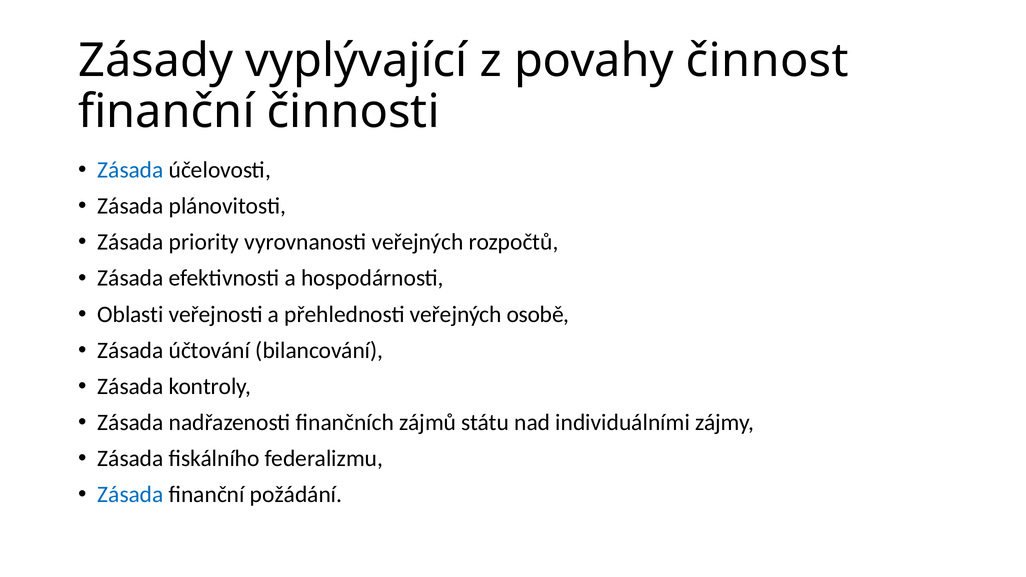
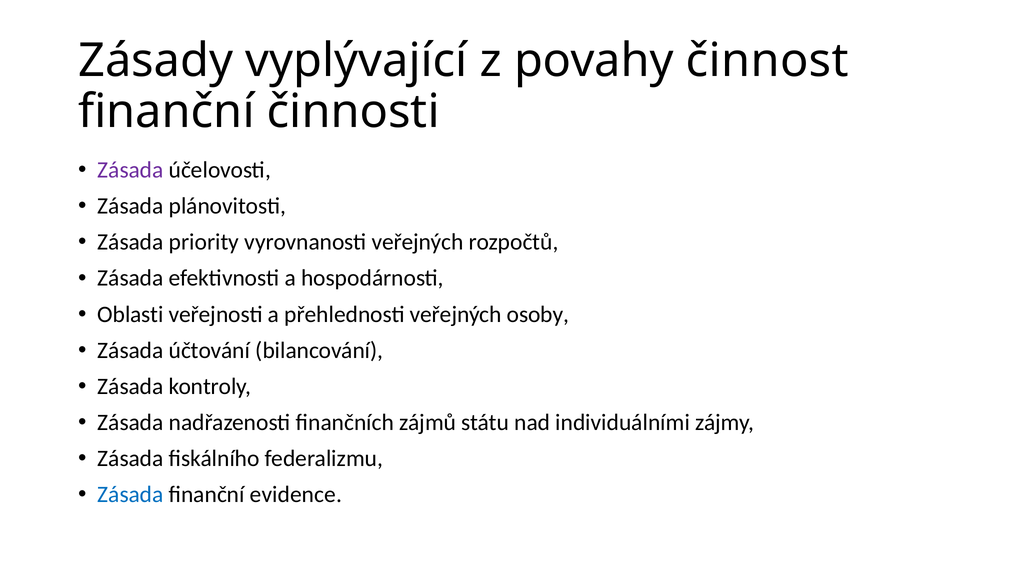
Zásada at (130, 170) colour: blue -> purple
osobě: osobě -> osoby
požádání: požádání -> evidence
